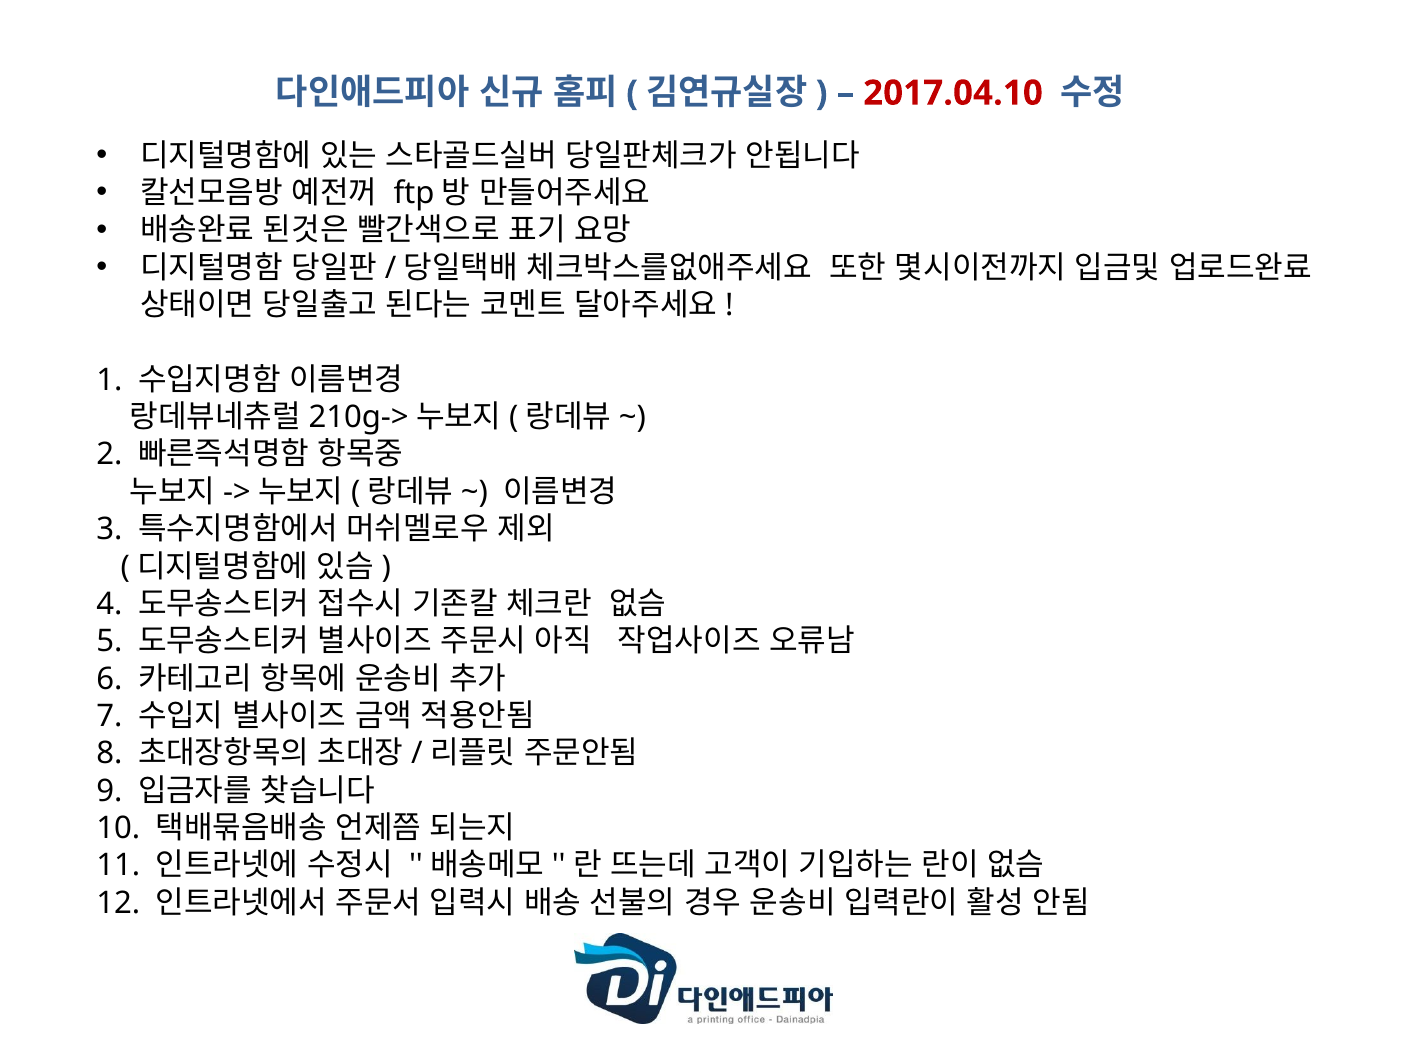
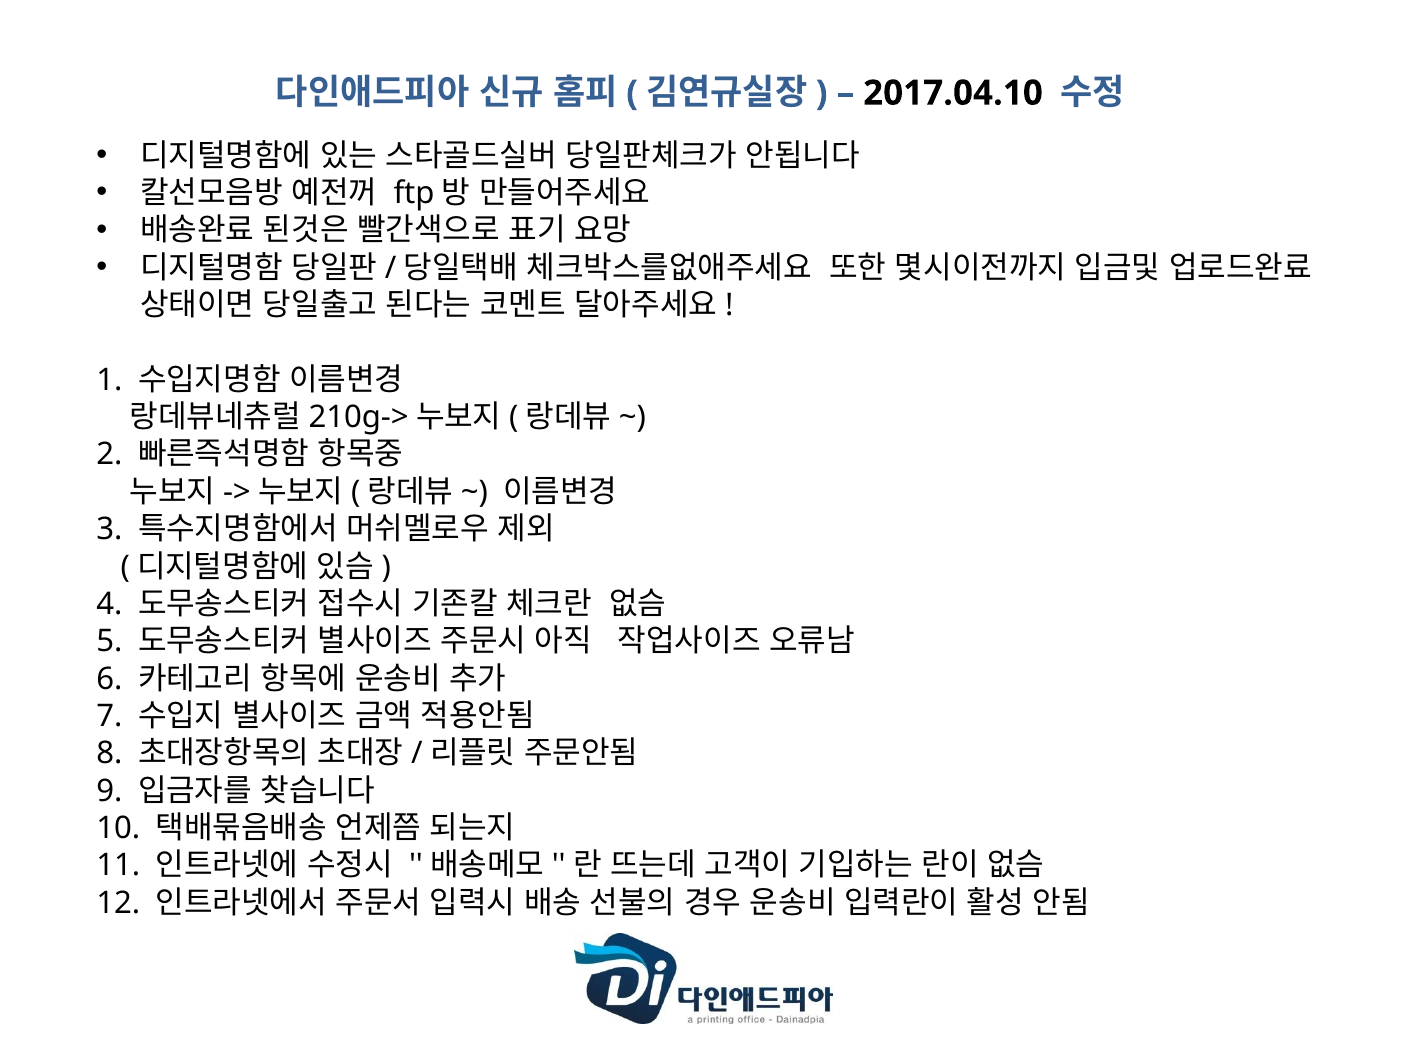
2017.04.10 colour: red -> black
